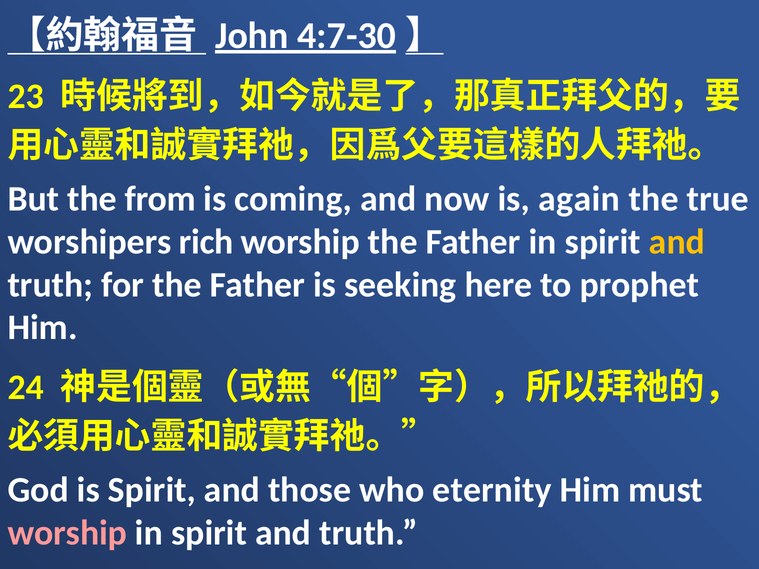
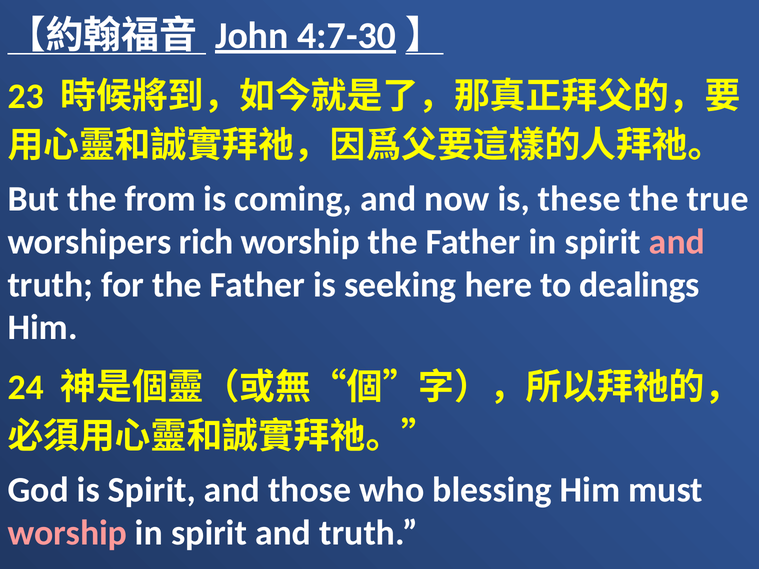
again: again -> these
and at (677, 242) colour: yellow -> pink
prophet: prophet -> dealings
eternity: eternity -> blessing
